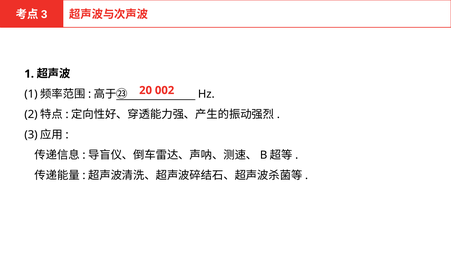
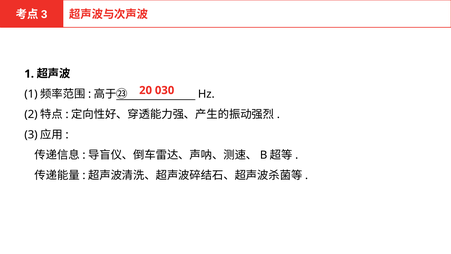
002: 002 -> 030
